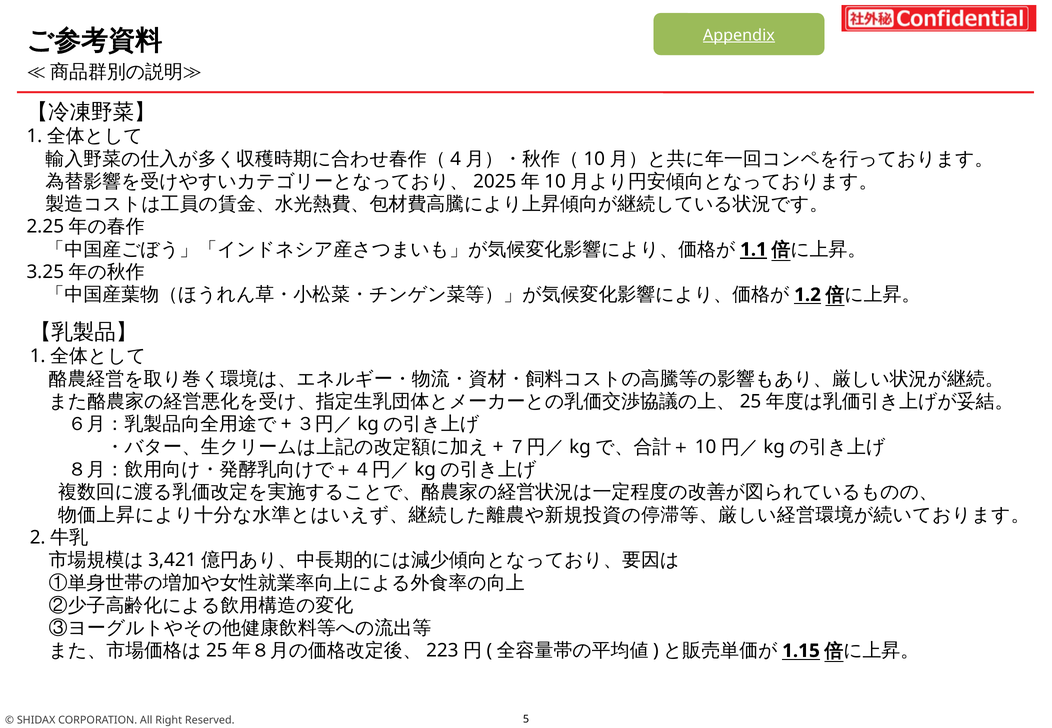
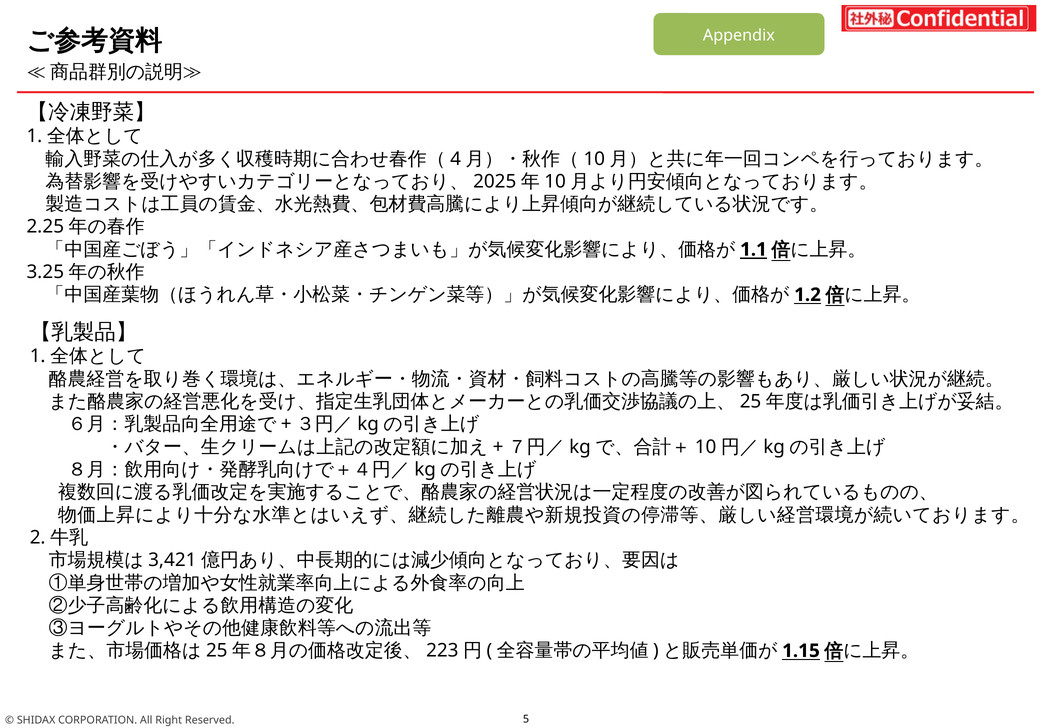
Appendix underline: present -> none
